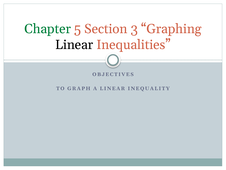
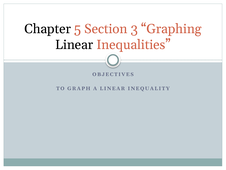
Chapter colour: green -> black
